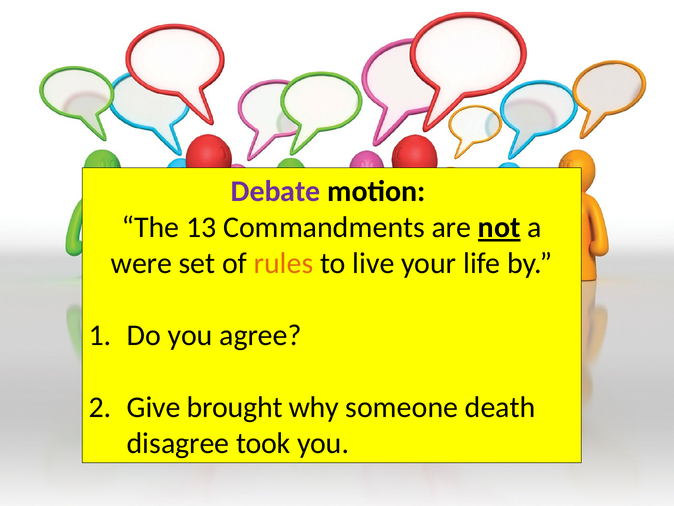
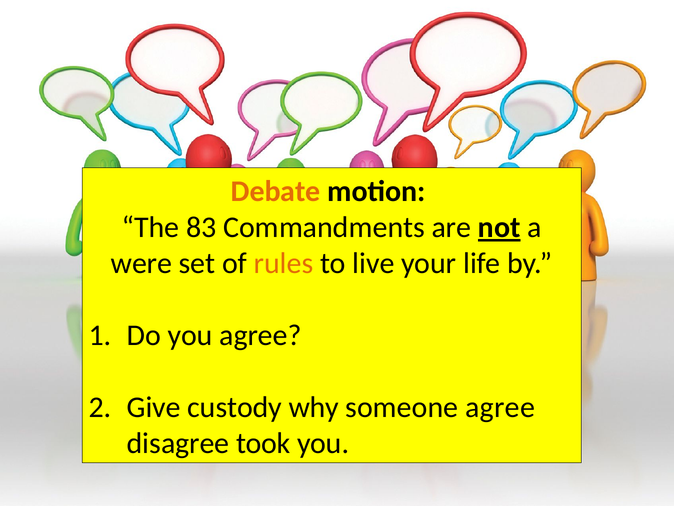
Debate colour: purple -> orange
13: 13 -> 83
brought: brought -> custody
someone death: death -> agree
